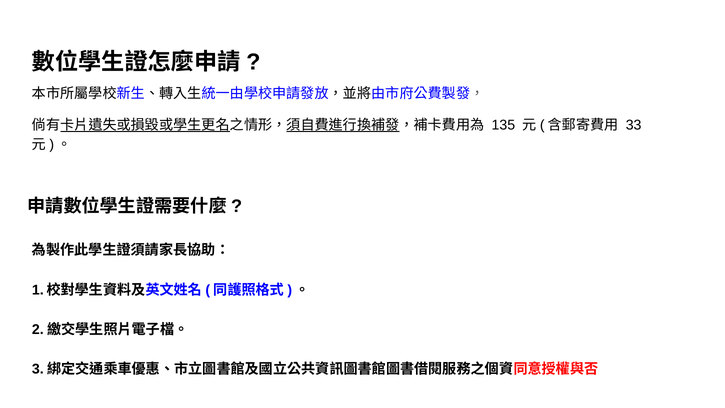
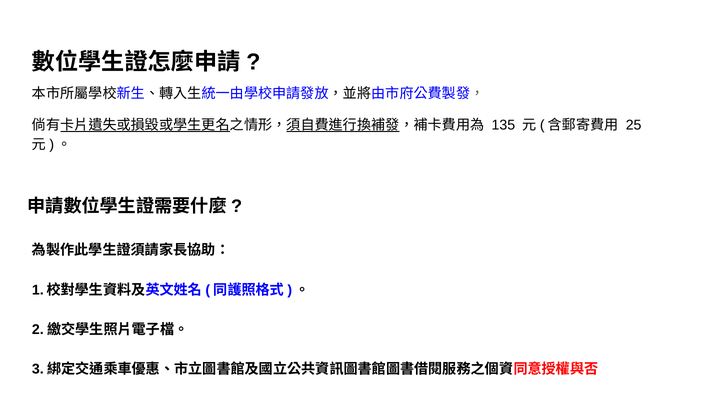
33: 33 -> 25
